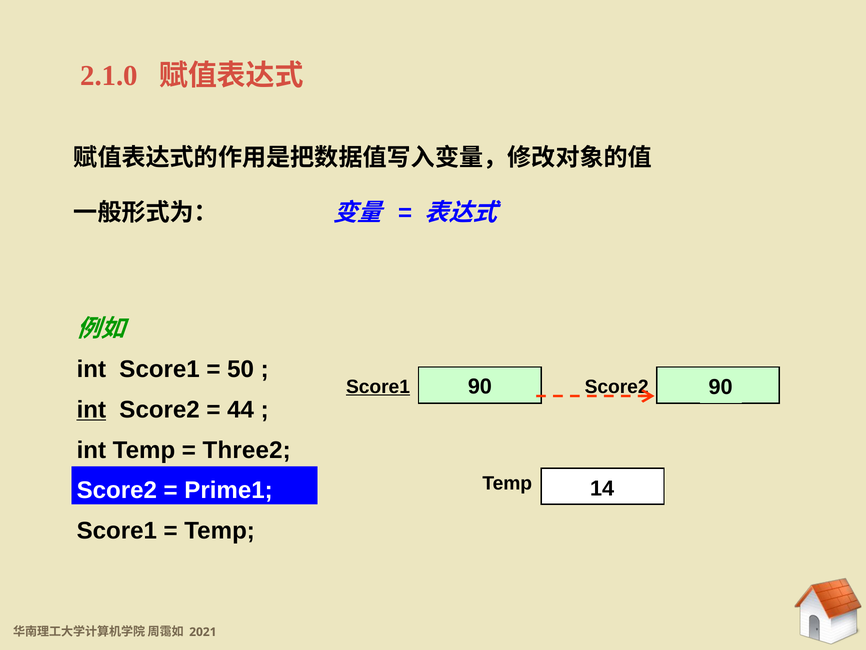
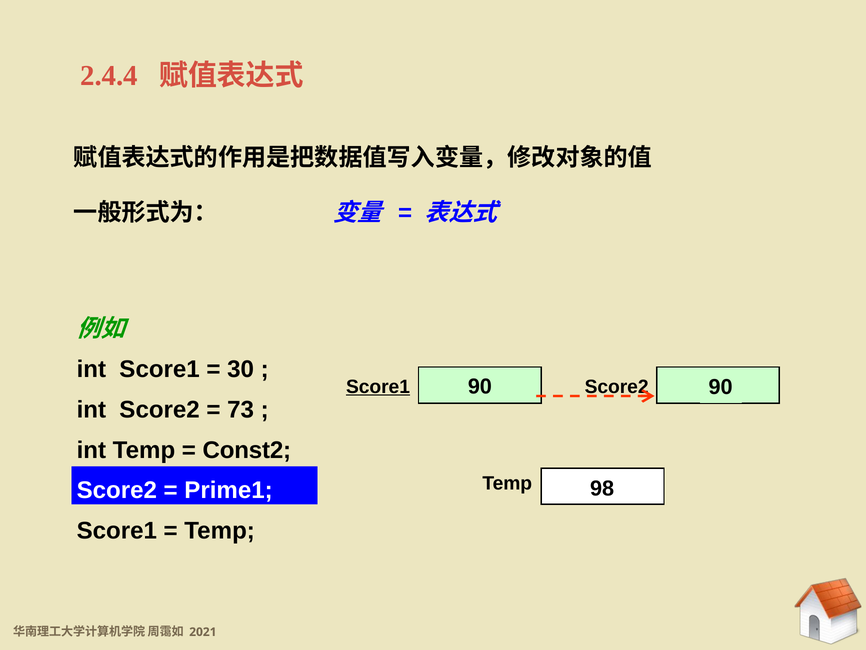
2.1.0: 2.1.0 -> 2.4.4
50: 50 -> 30
int at (91, 409) underline: present -> none
44: 44 -> 73
Three2: Three2 -> Const2
14: 14 -> 98
